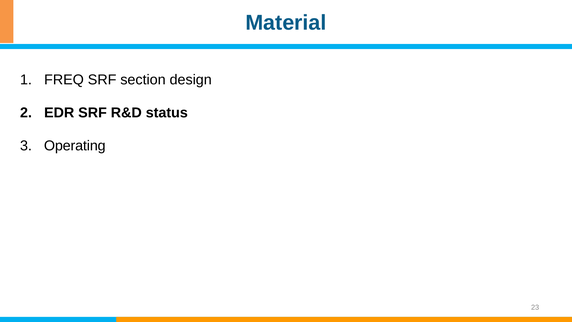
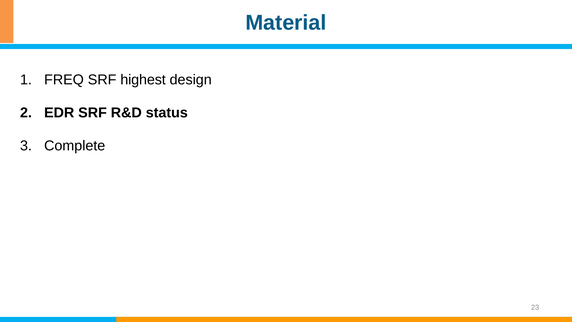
section: section -> highest
Operating: Operating -> Complete
